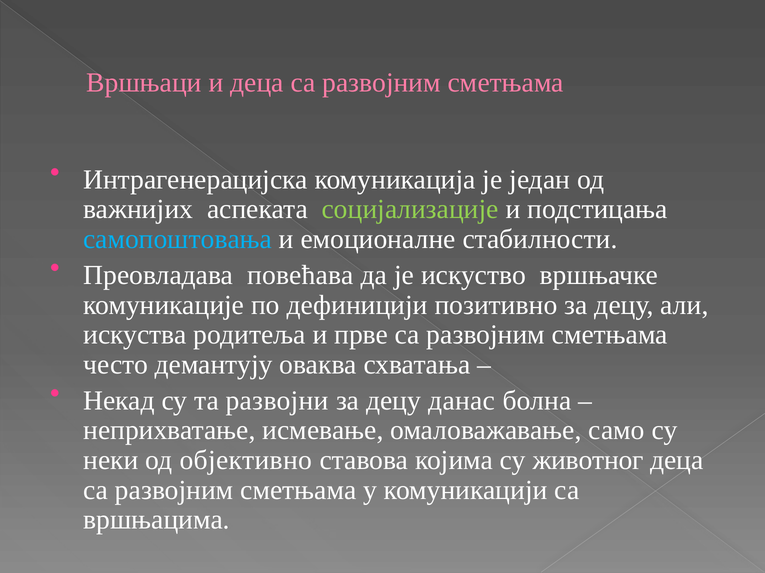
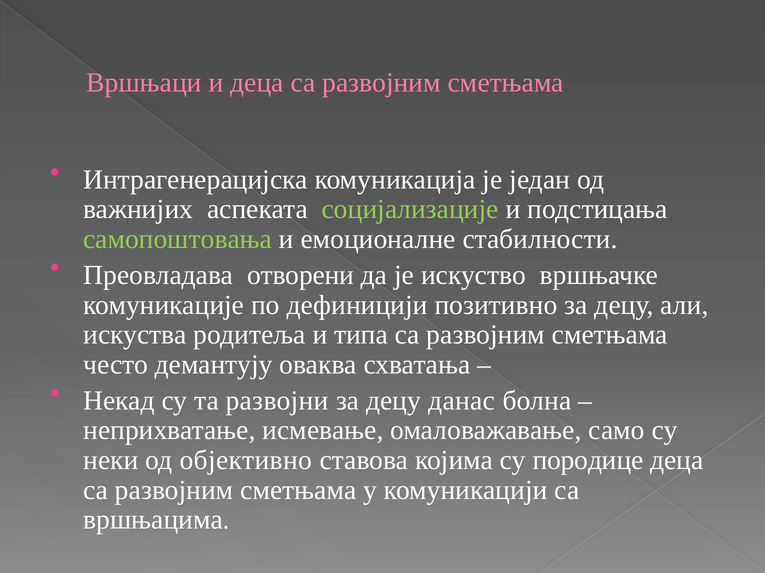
самопоштовања colour: light blue -> light green
повећава: повећава -> отворени
прве: прве -> типа
животног: животног -> породице
